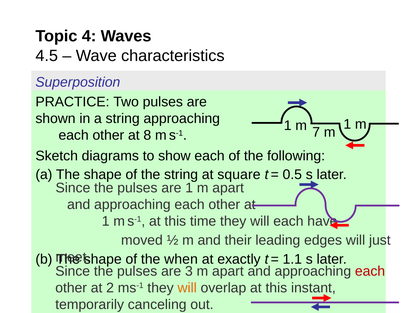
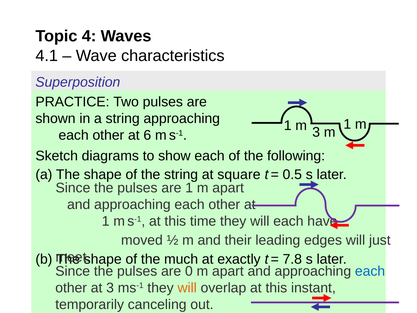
4.5: 4.5 -> 4.1
m 7: 7 -> 3
8: 8 -> 6
when: when -> much
1.1: 1.1 -> 7.8
3: 3 -> 0
each at (370, 271) colour: red -> blue
at 2: 2 -> 3
